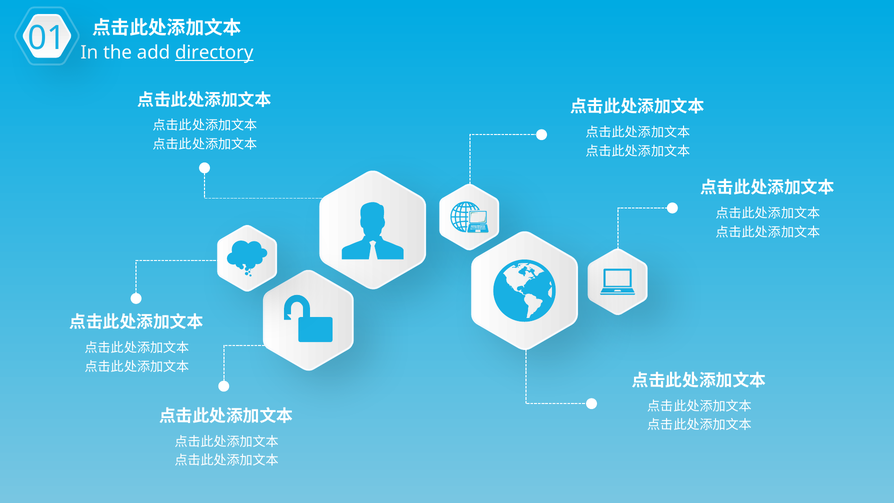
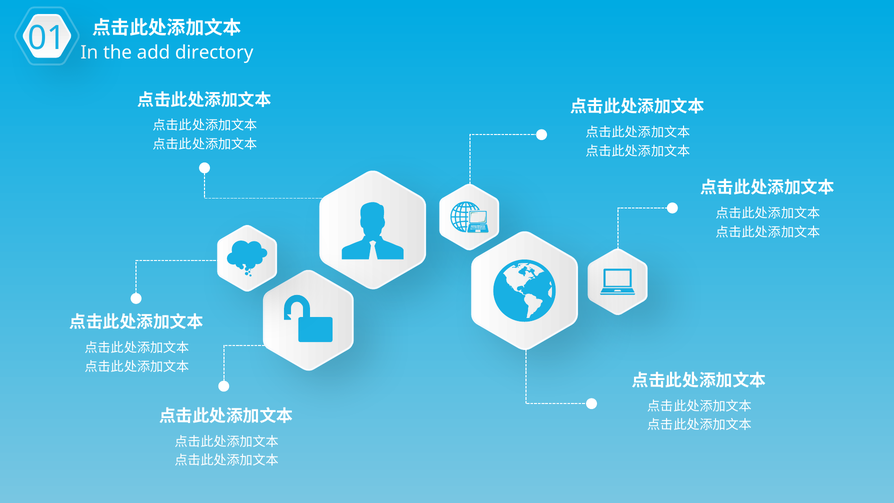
directory underline: present -> none
